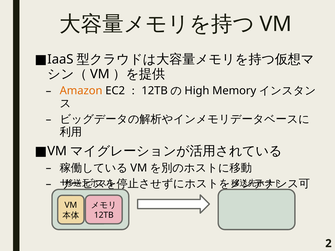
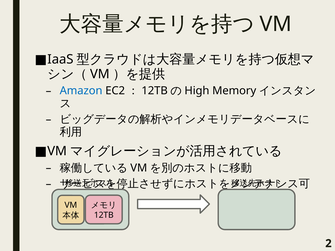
Amazon colour: orange -> blue
